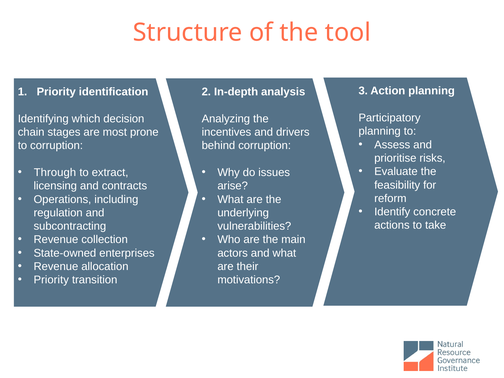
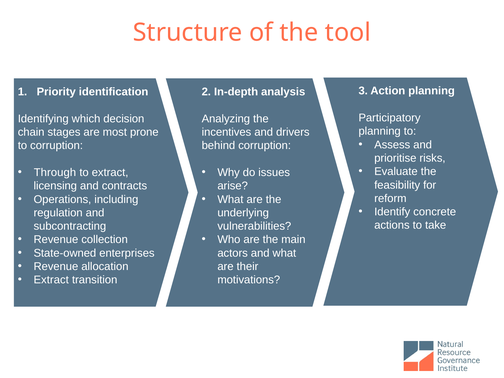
Priority at (51, 280): Priority -> Extract
